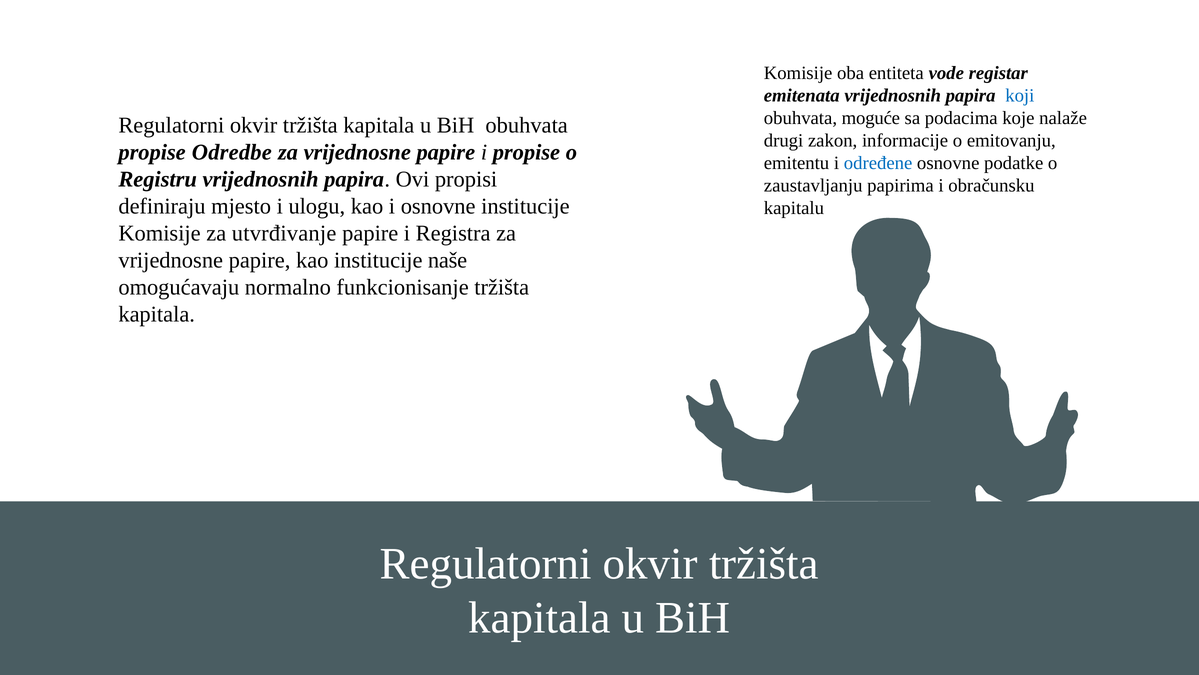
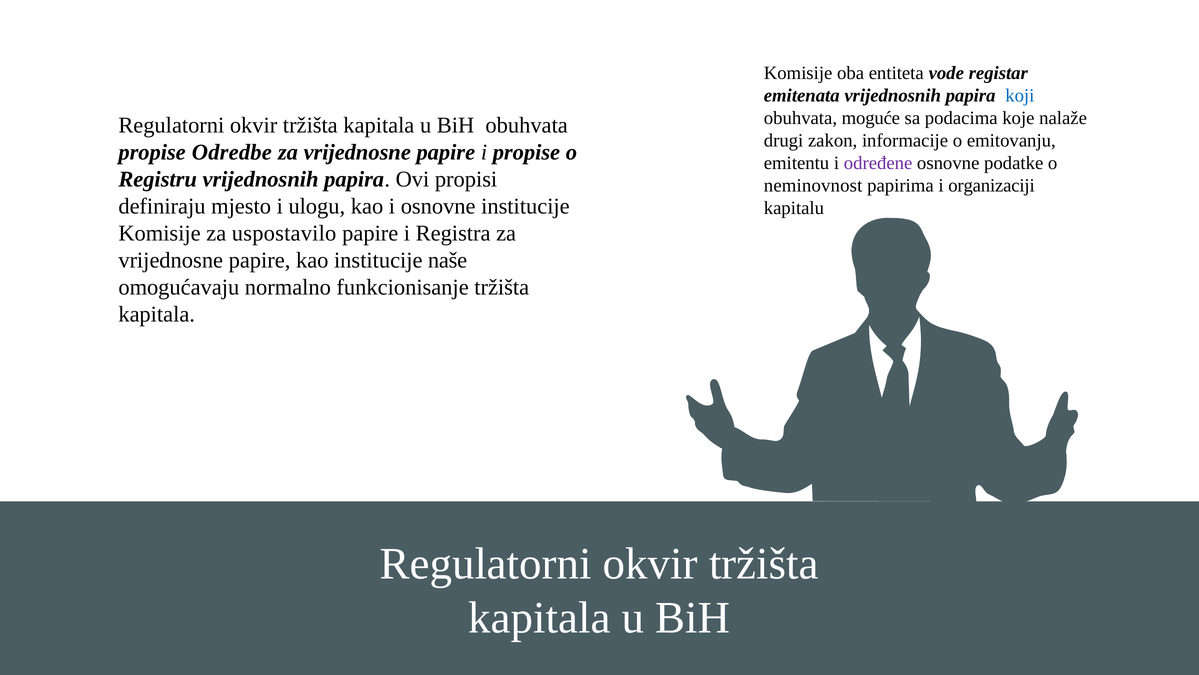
određene colour: blue -> purple
zaustavljanju: zaustavljanju -> neminovnost
obračunsku: obračunsku -> organizaciji
utvrđivanje: utvrđivanje -> uspostavilo
